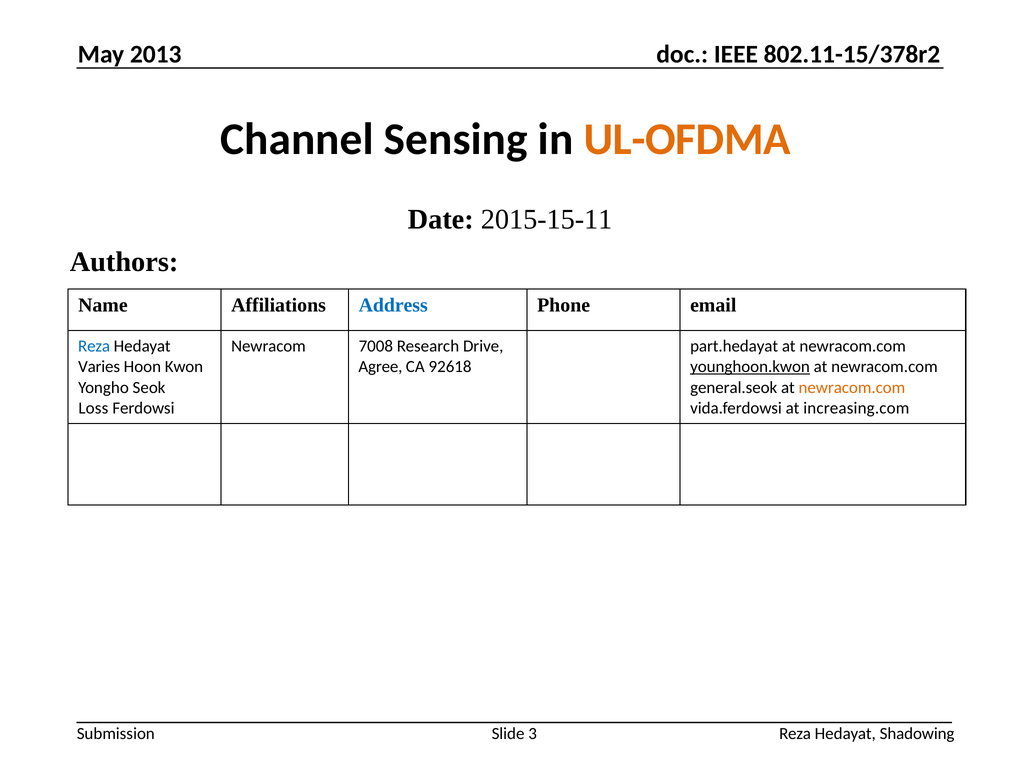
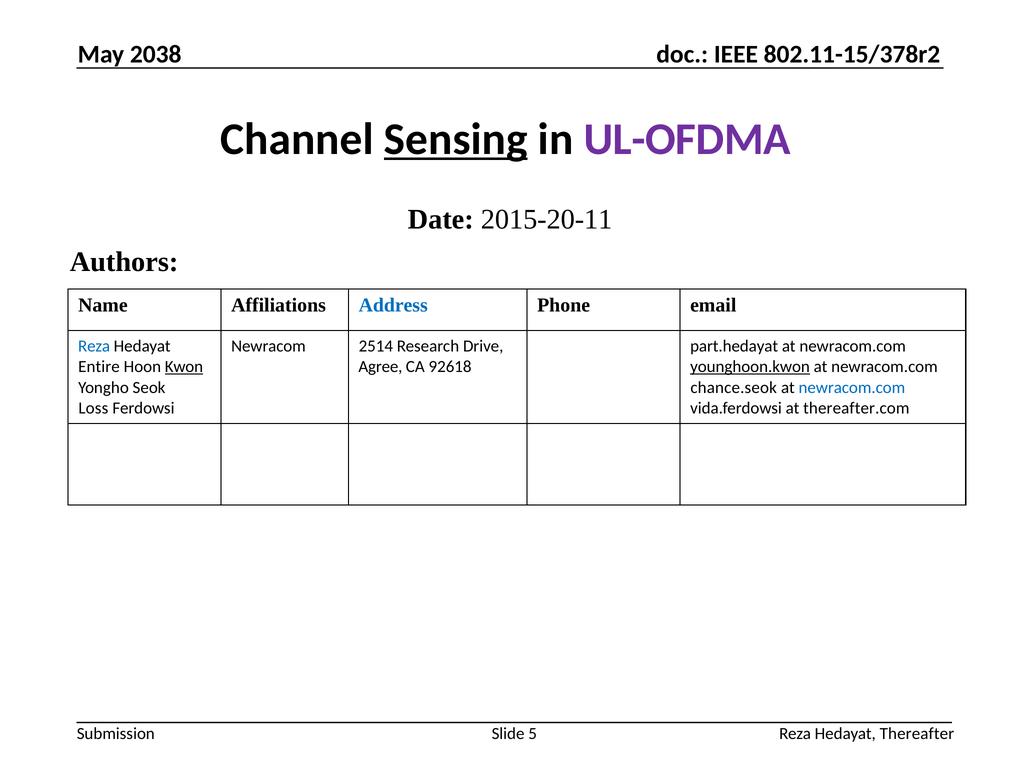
2013: 2013 -> 2038
Sensing underline: none -> present
UL-OFDMA colour: orange -> purple
2015-15-11: 2015-15-11 -> 2015-20-11
7008: 7008 -> 2514
Varies: Varies -> Entire
Kwon underline: none -> present
general.seok: general.seok -> chance.seok
newracom.com at (852, 387) colour: orange -> blue
increasing.com: increasing.com -> thereafter.com
3: 3 -> 5
Shadowing: Shadowing -> Thereafter
